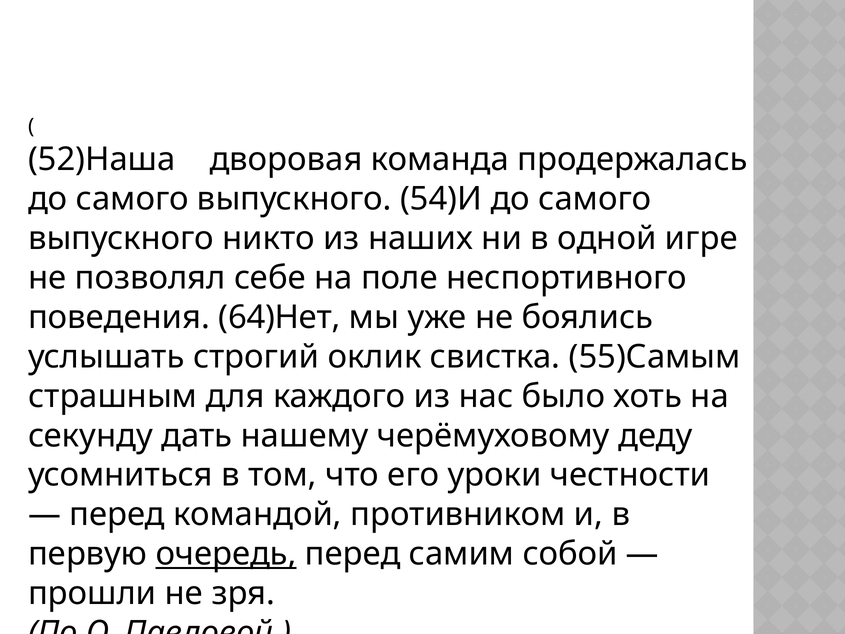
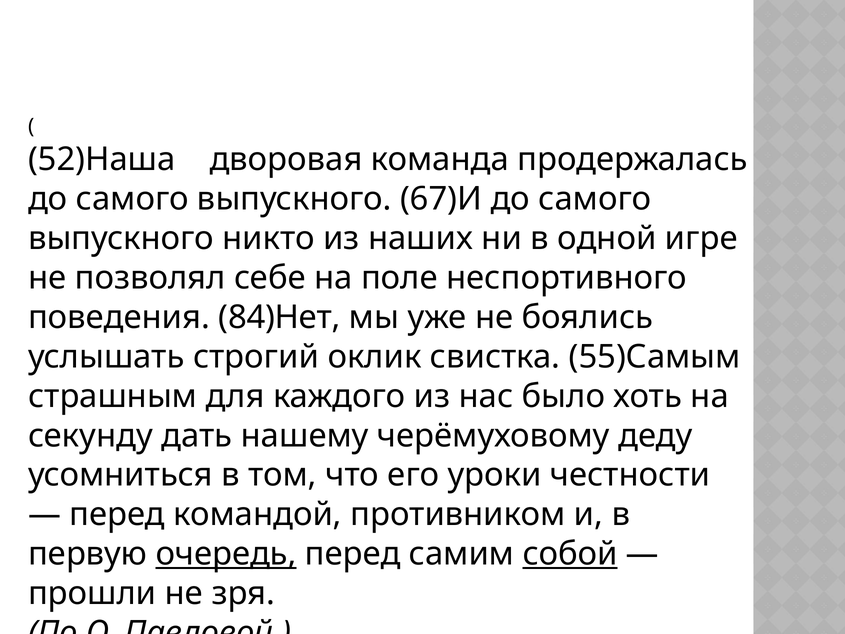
54)И: 54)И -> 67)И
64)Нет: 64)Нет -> 84)Нет
собой underline: none -> present
